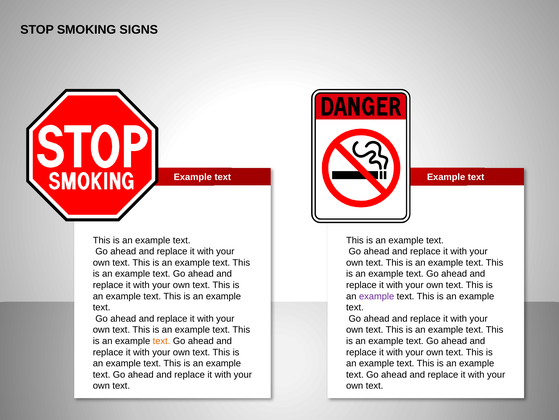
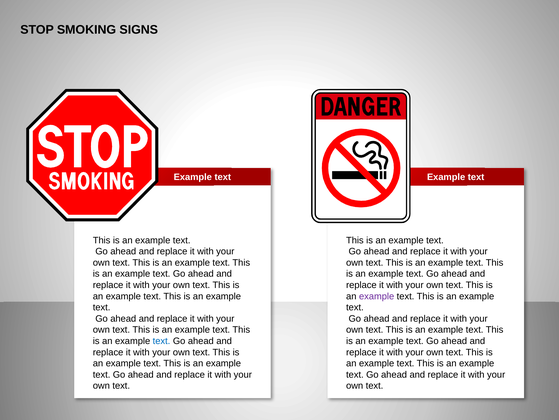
text at (162, 340) colour: orange -> blue
